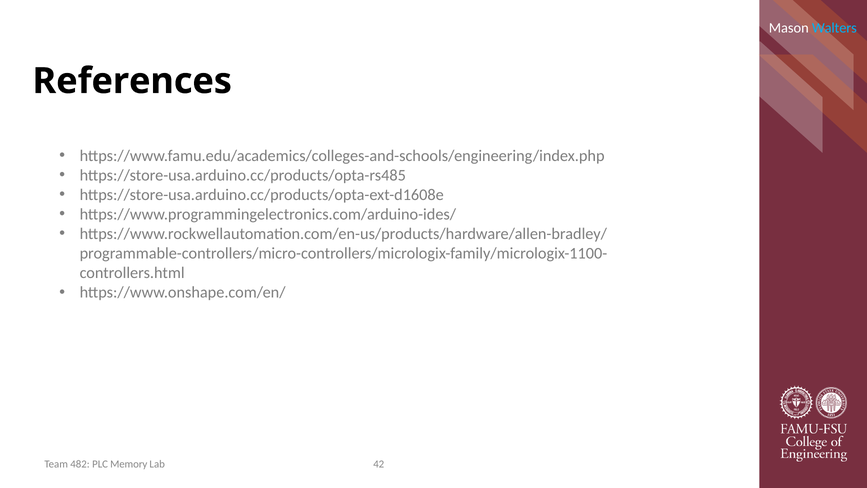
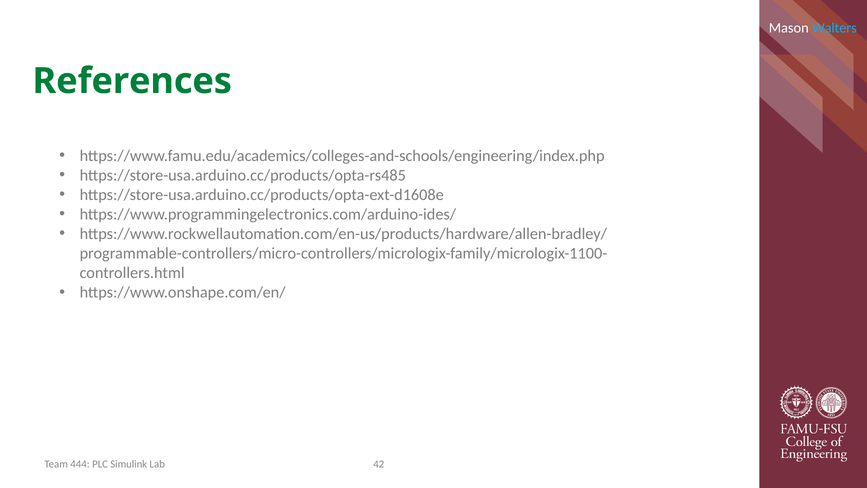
References colour: black -> green
482: 482 -> 444
Memory: Memory -> Simulink
